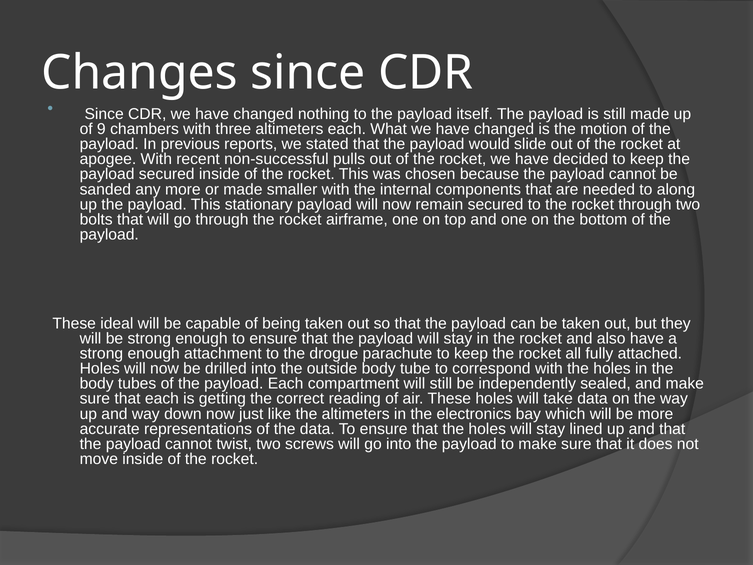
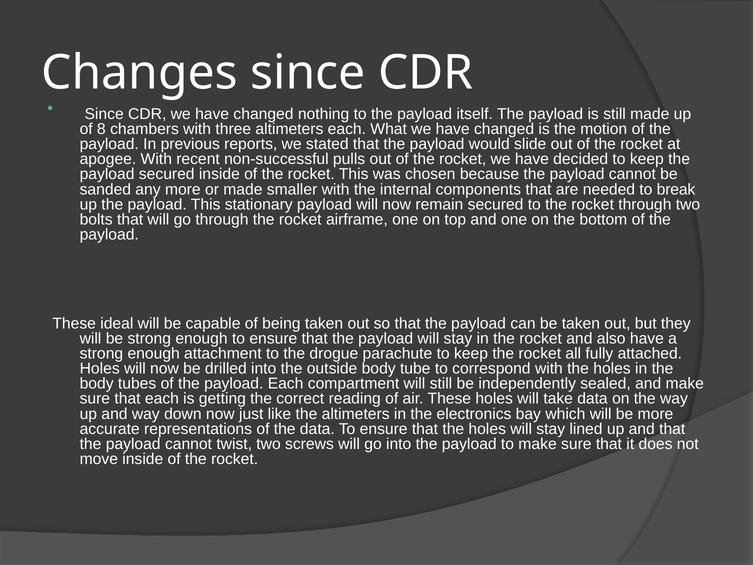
9: 9 -> 8
along: along -> break
